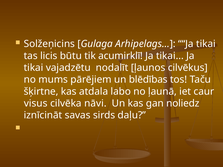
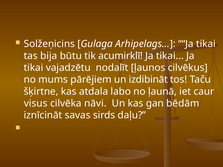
licis: licis -> bija
blēdības: blēdības -> izdibināt
noliedz: noliedz -> bēdām
